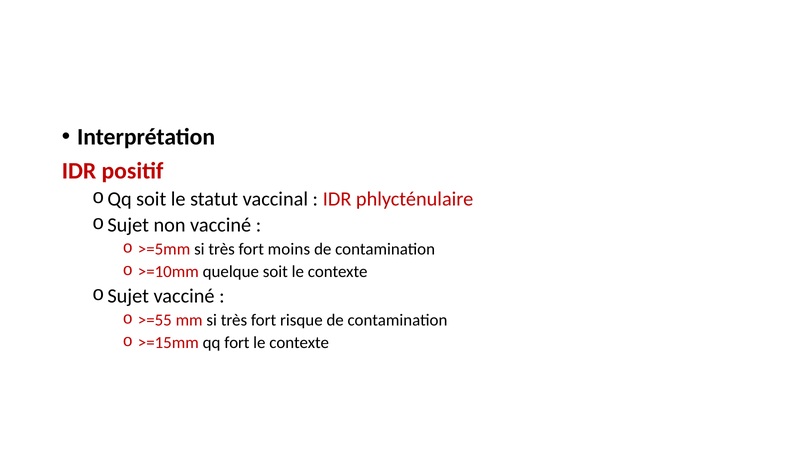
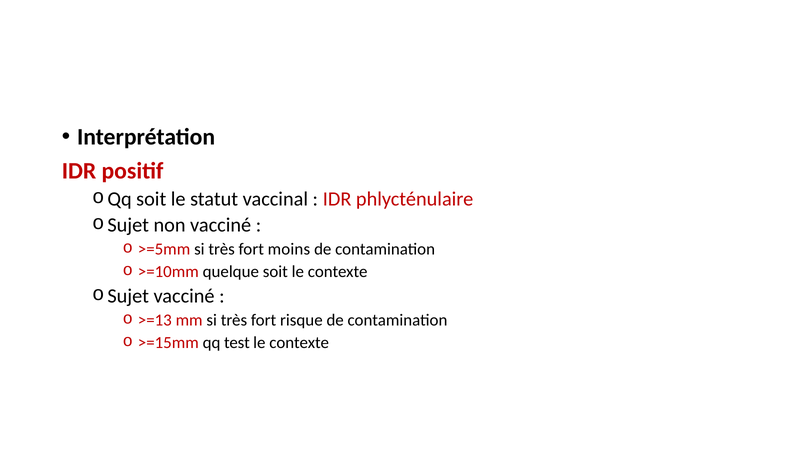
>=55: >=55 -> >=13
qq fort: fort -> test
